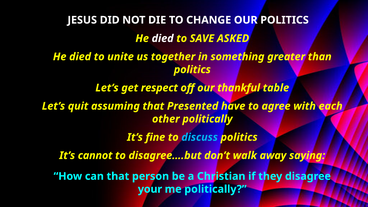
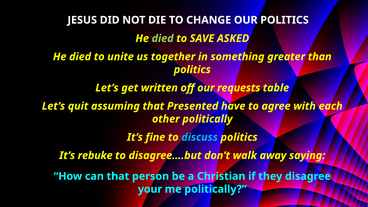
died at (163, 38) colour: white -> light green
respect: respect -> written
thankful: thankful -> requests
cannot: cannot -> rebuke
